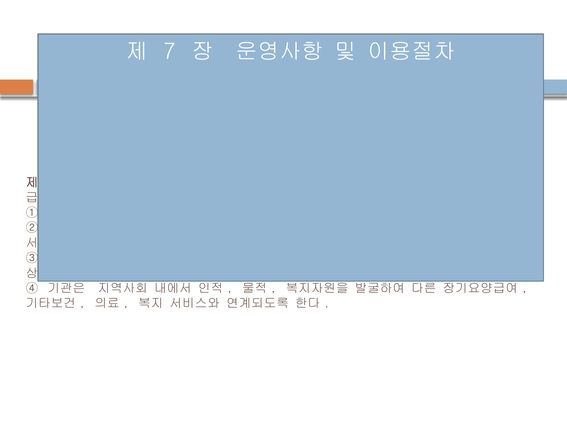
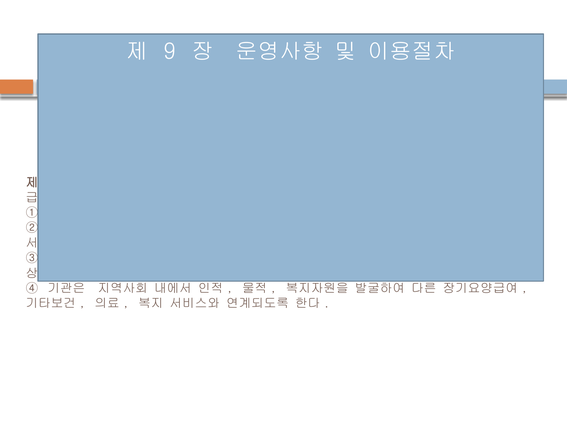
7: 7 -> 9
